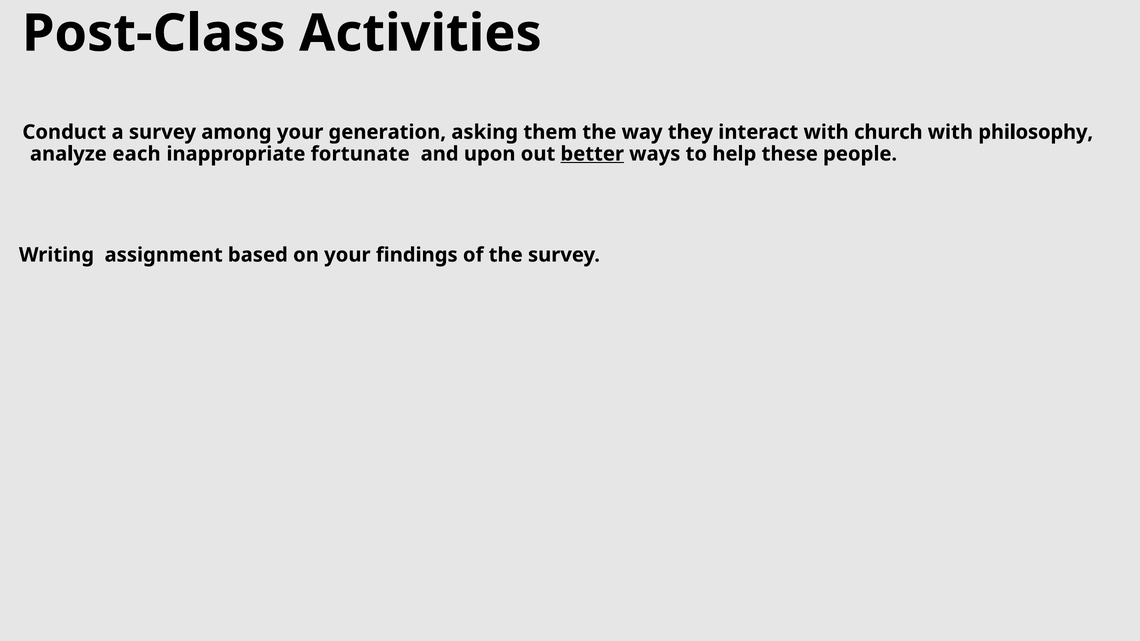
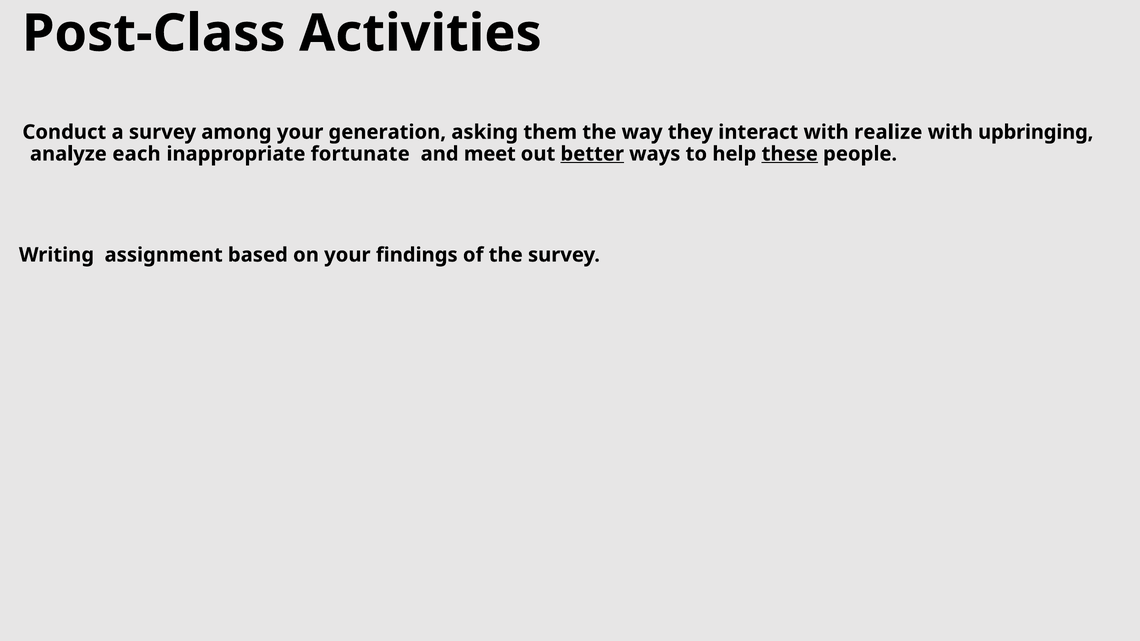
church: church -> realize
philosophy: philosophy -> upbringing
upon: upon -> meet
these underline: none -> present
